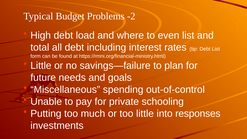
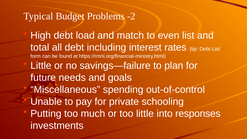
where: where -> match
